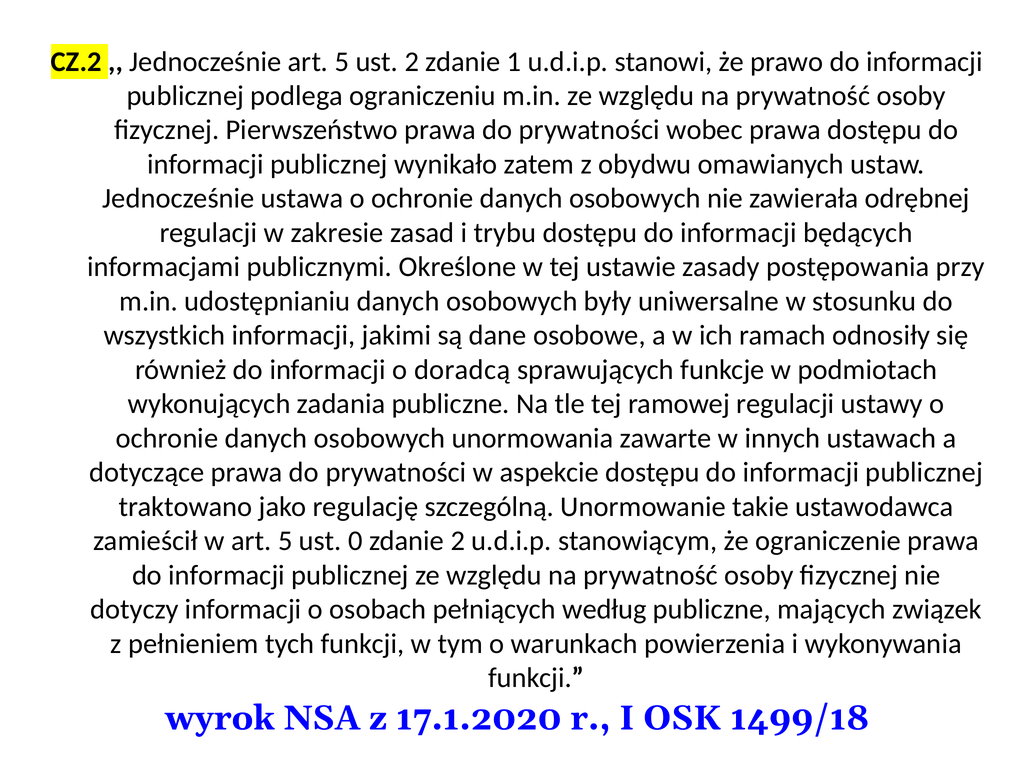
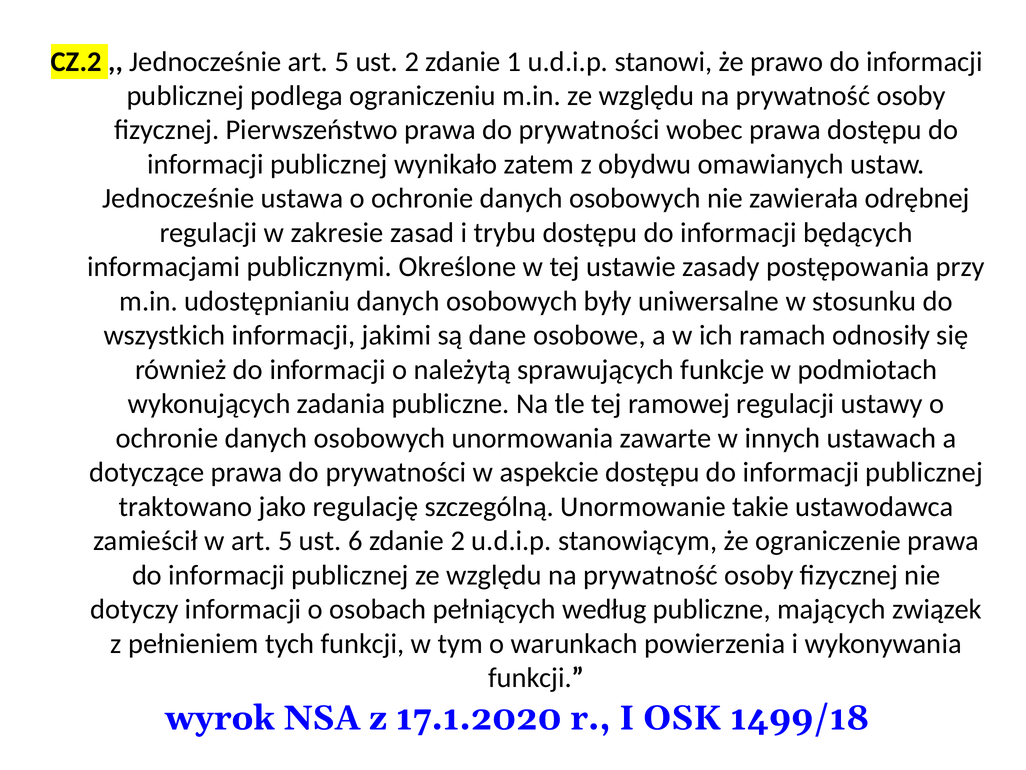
doradcą: doradcą -> należytą
0: 0 -> 6
